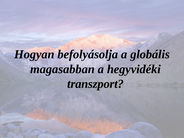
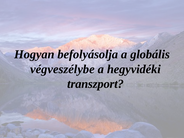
magasabban: magasabban -> végveszélybe
